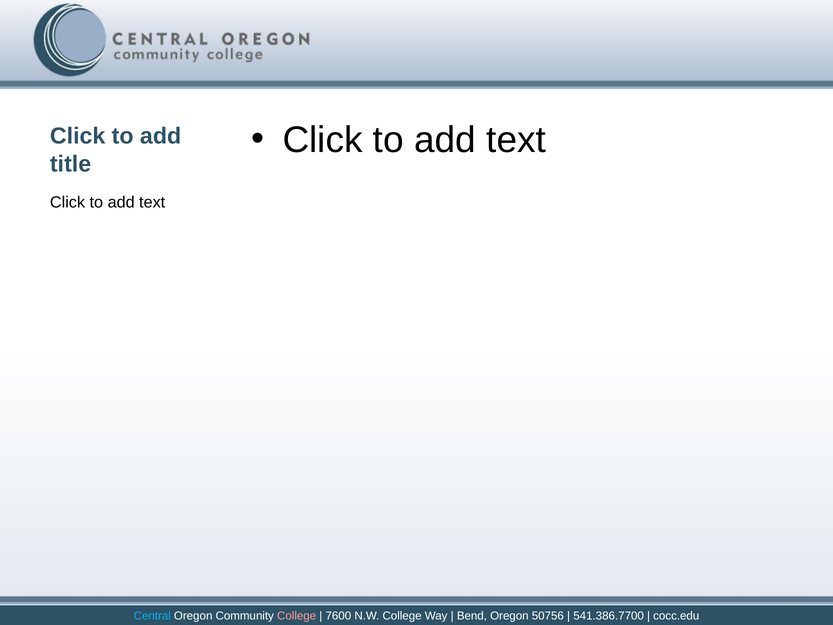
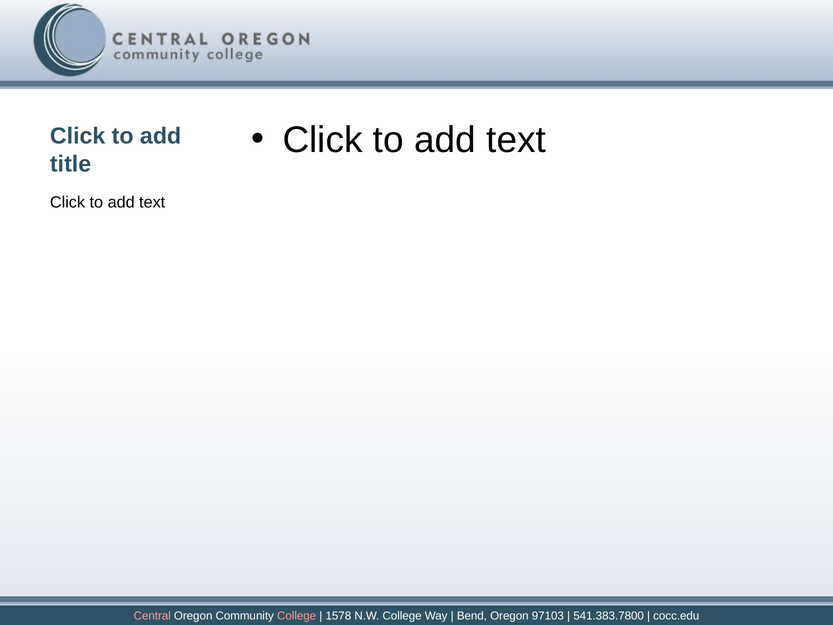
Central colour: light blue -> pink
7600: 7600 -> 1578
50756: 50756 -> 97103
541.386.7700: 541.386.7700 -> 541.383.7800
